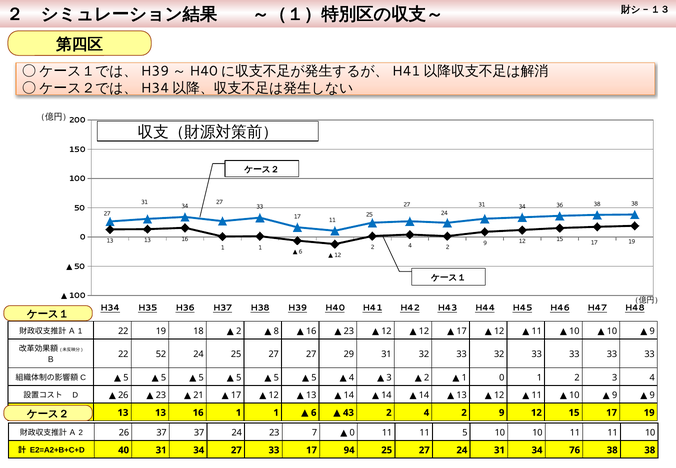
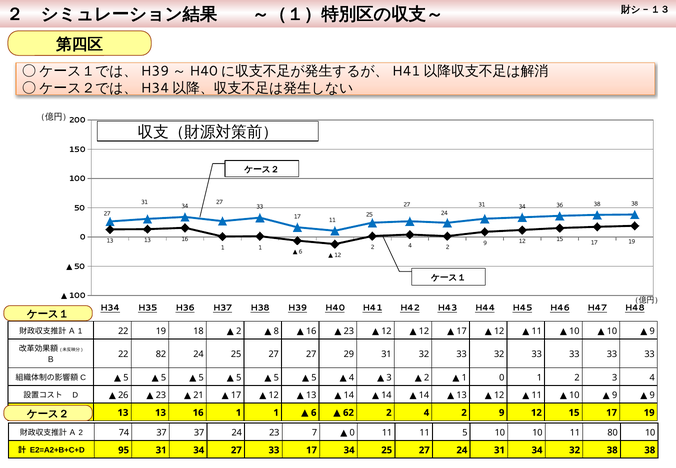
52: 52 -> 82
43: 43 -> 62
26: 26 -> 74
10 11 11: 11 -> 80
40: 40 -> 95
17 94: 94 -> 34
34 76: 76 -> 32
